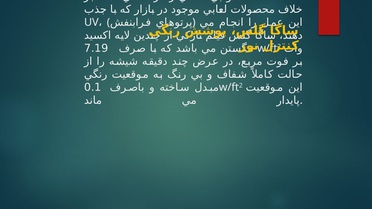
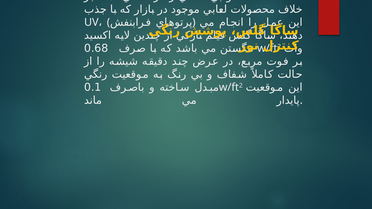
7.19: 7.19 -> 0.68
